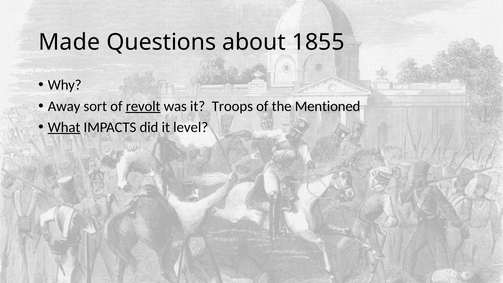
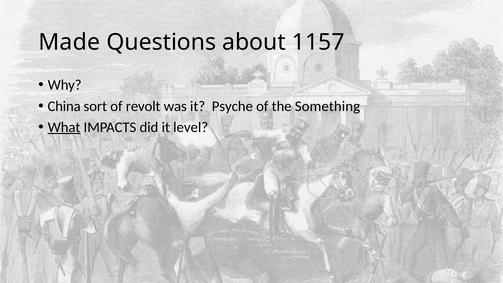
1855: 1855 -> 1157
Away: Away -> China
revolt underline: present -> none
Troops: Troops -> Psyche
Mentioned: Mentioned -> Something
